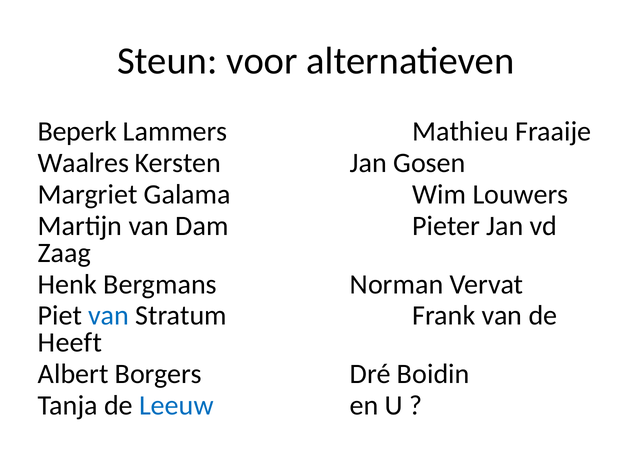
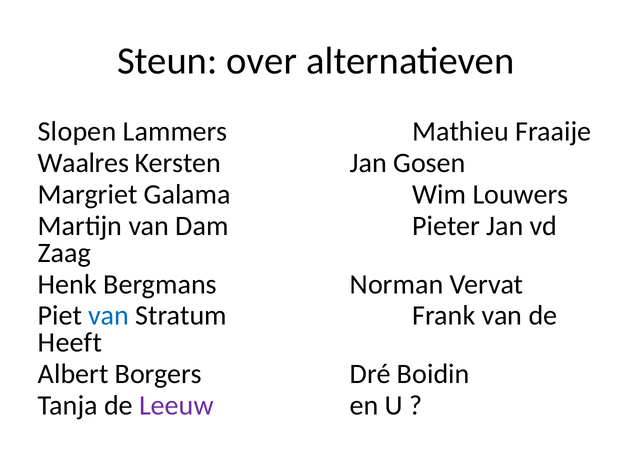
voor: voor -> over
Beperk: Beperk -> Slopen
Leeuw colour: blue -> purple
